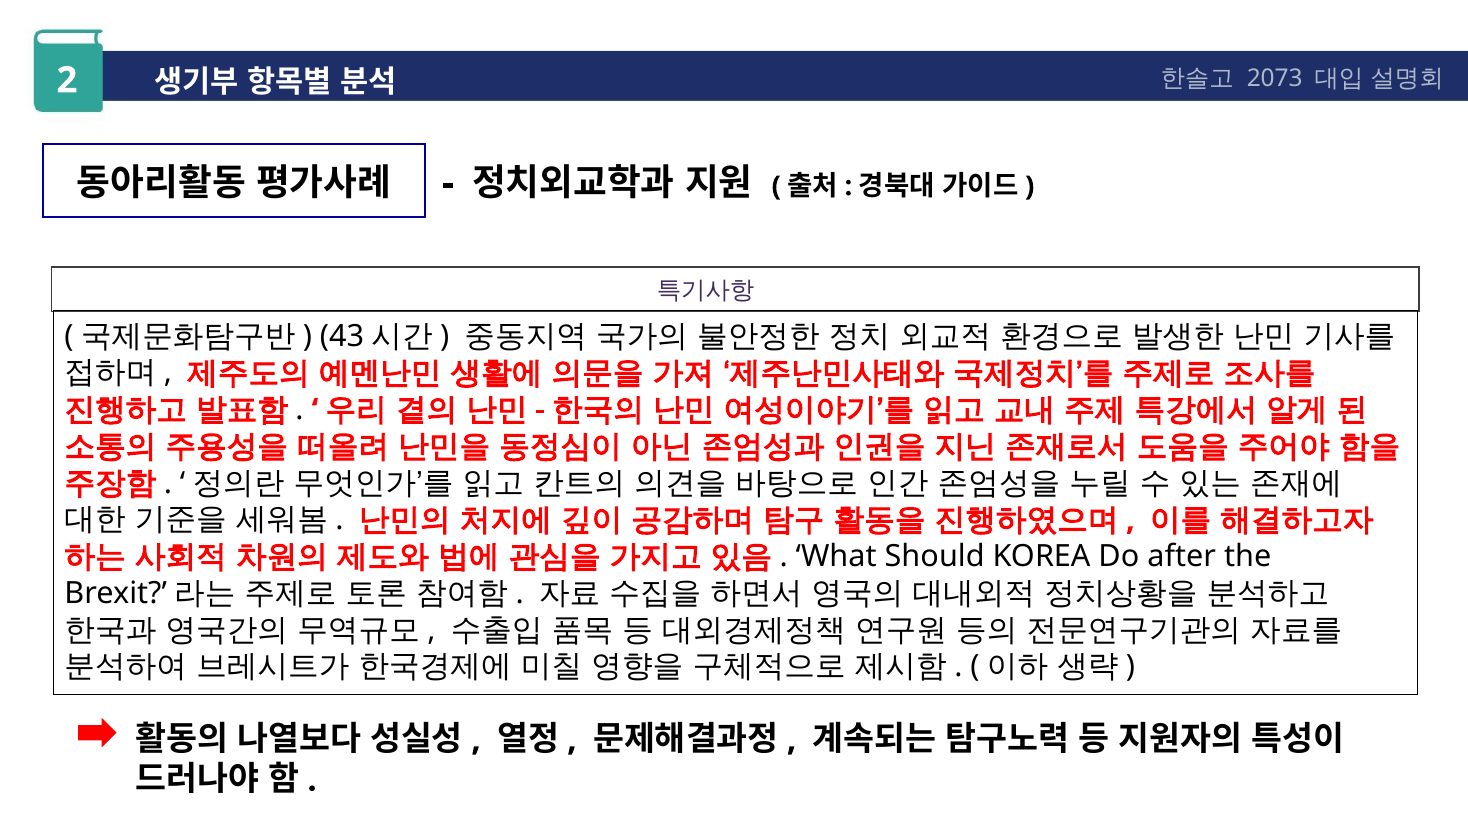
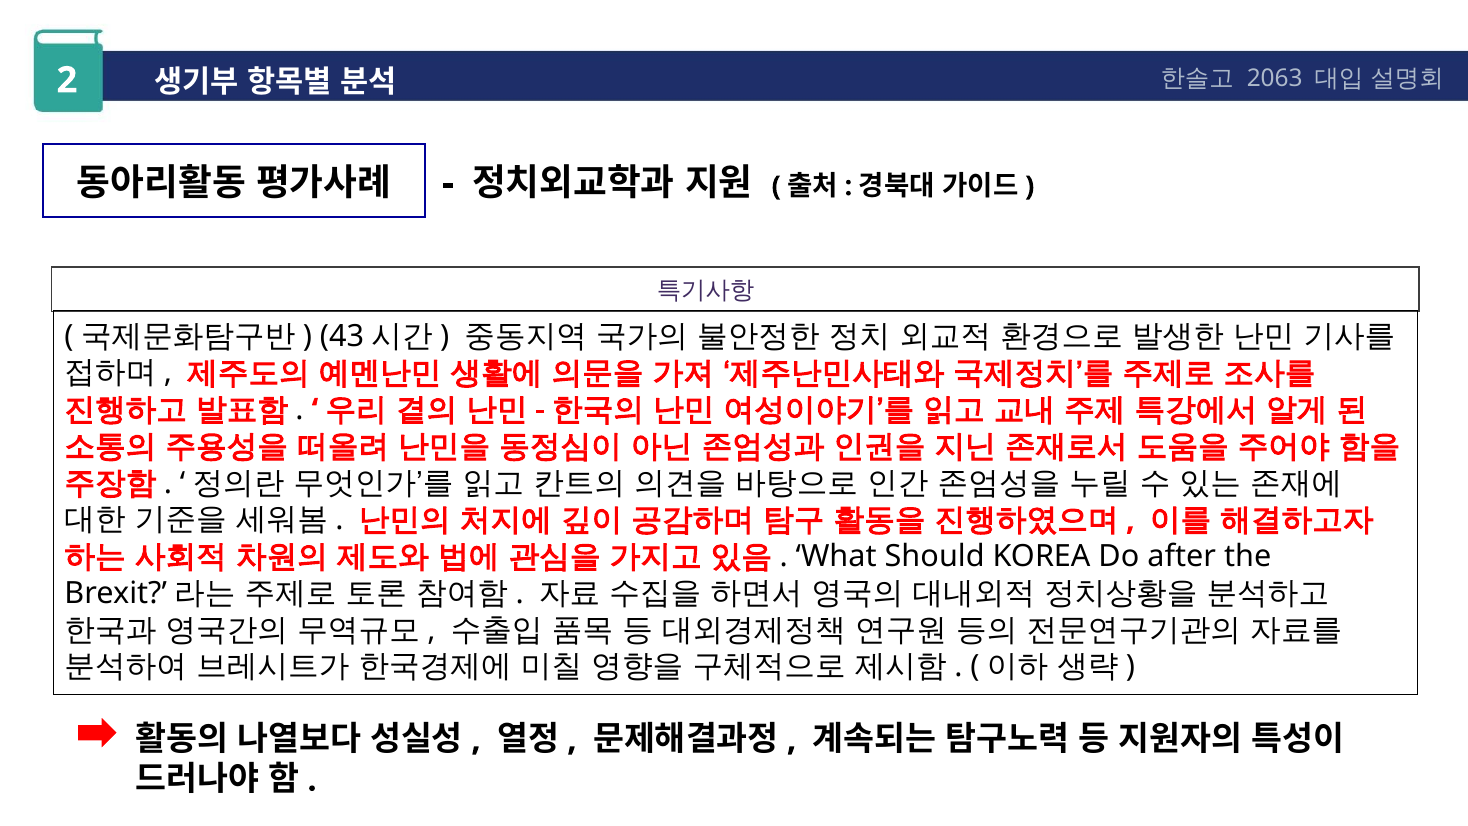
2073: 2073 -> 2063
